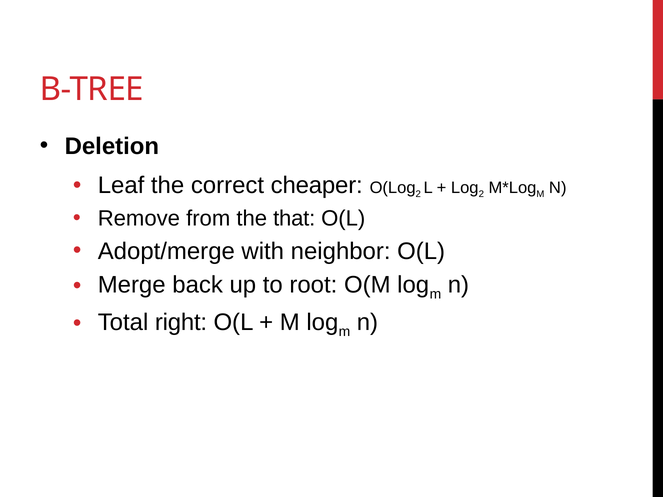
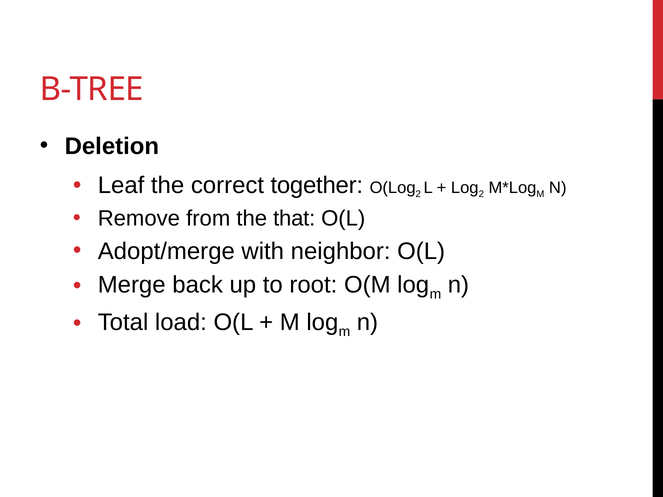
cheaper: cheaper -> together
right: right -> load
